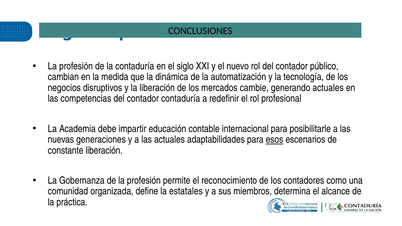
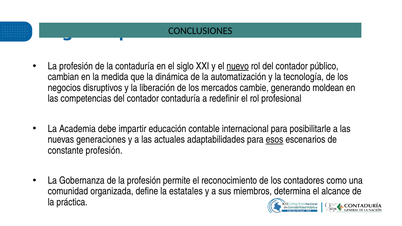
nuevo underline: none -> present
generando actuales: actuales -> moldean
constante liberación: liberación -> profesión
